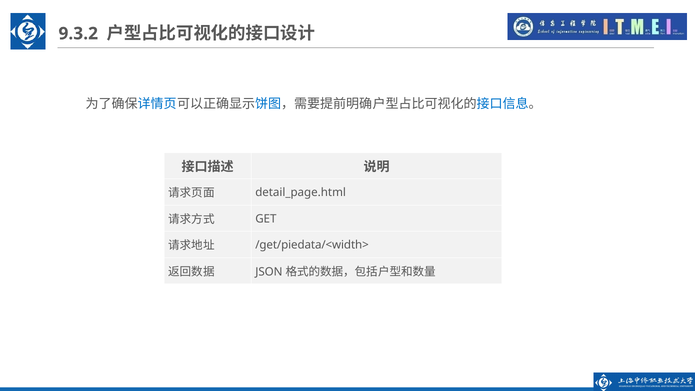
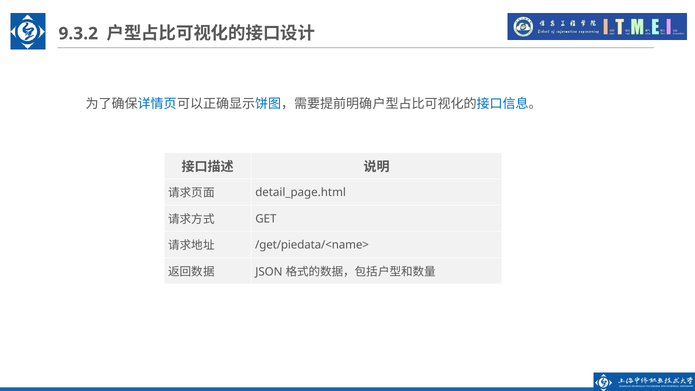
/get/piedata/<width>: /get/piedata/<width> -> /get/piedata/<name>
